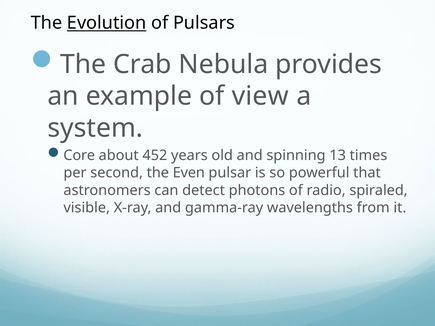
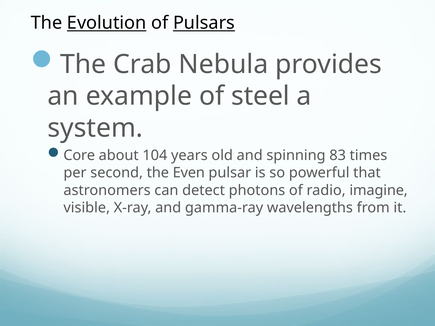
Pulsars underline: none -> present
view: view -> steel
452: 452 -> 104
13: 13 -> 83
spiraled: spiraled -> imagine
